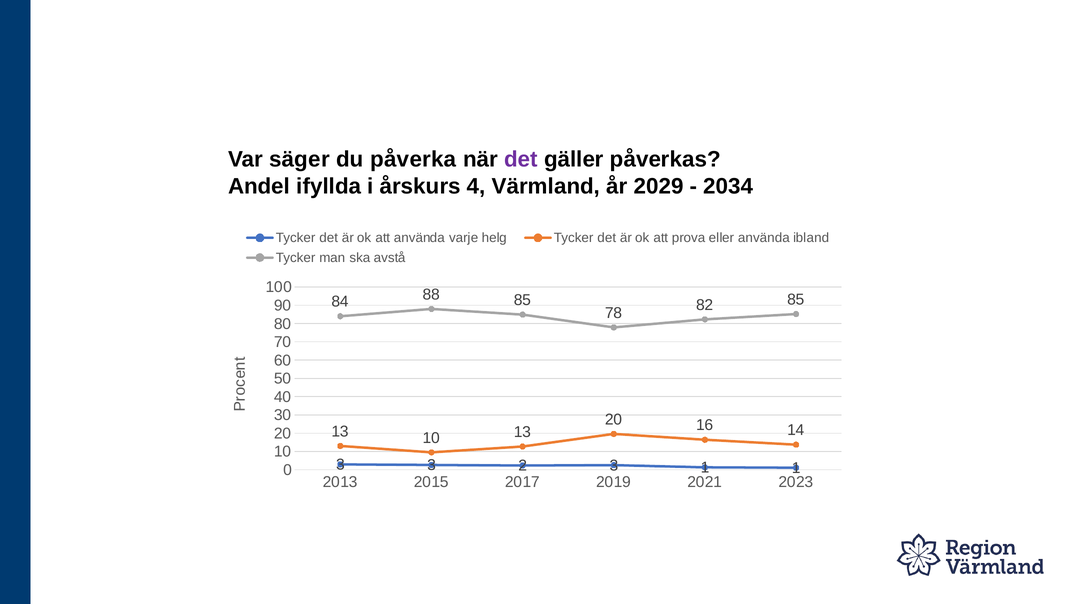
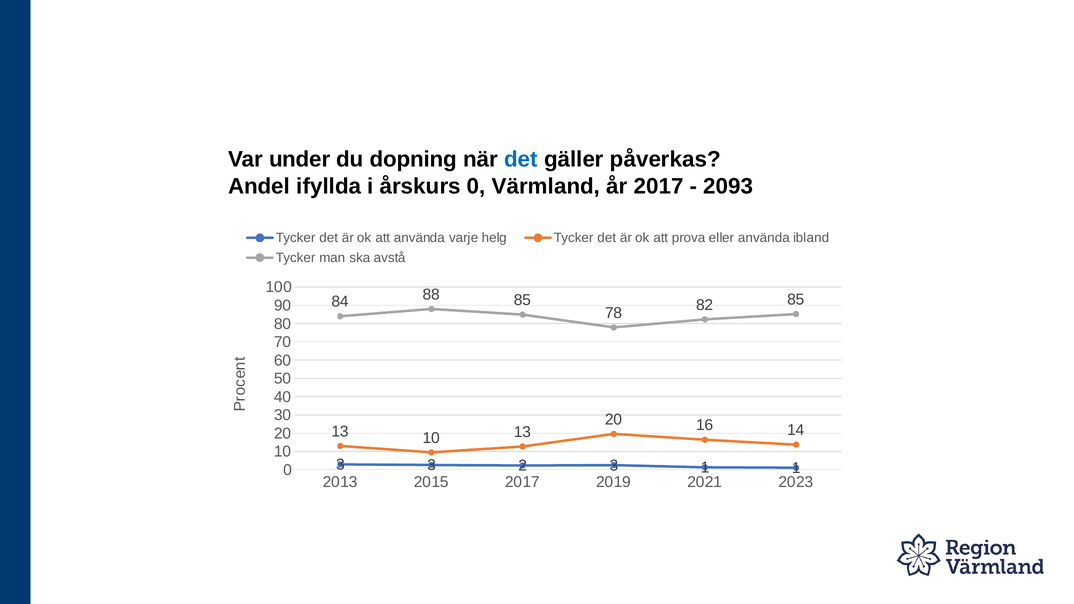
säger: säger -> under
påverka: påverka -> dopning
det at (521, 160) colour: purple -> blue
årskurs 4: 4 -> 0
år 2029: 2029 -> 2017
2034: 2034 -> 2093
